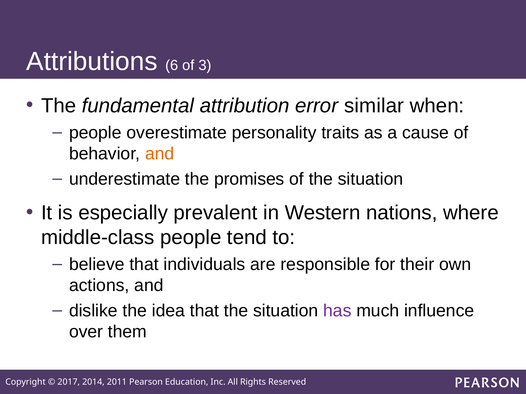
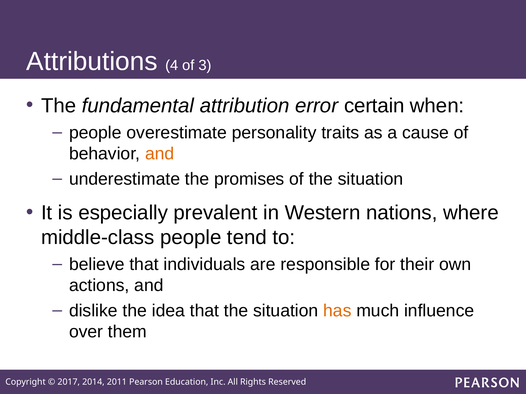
6: 6 -> 4
similar: similar -> certain
has colour: purple -> orange
